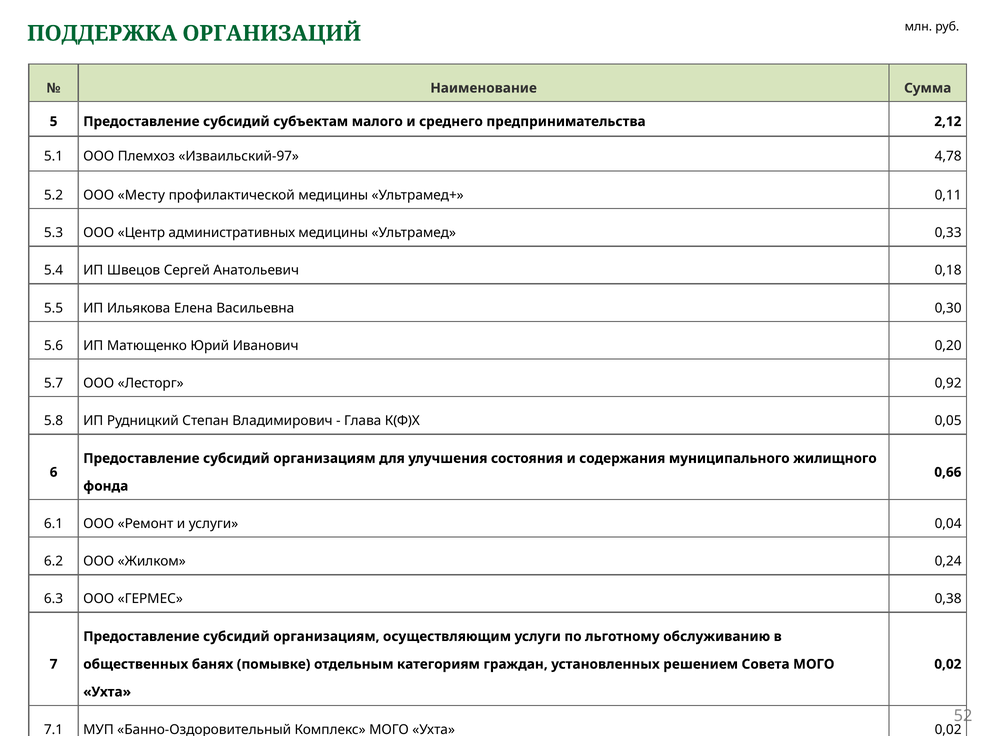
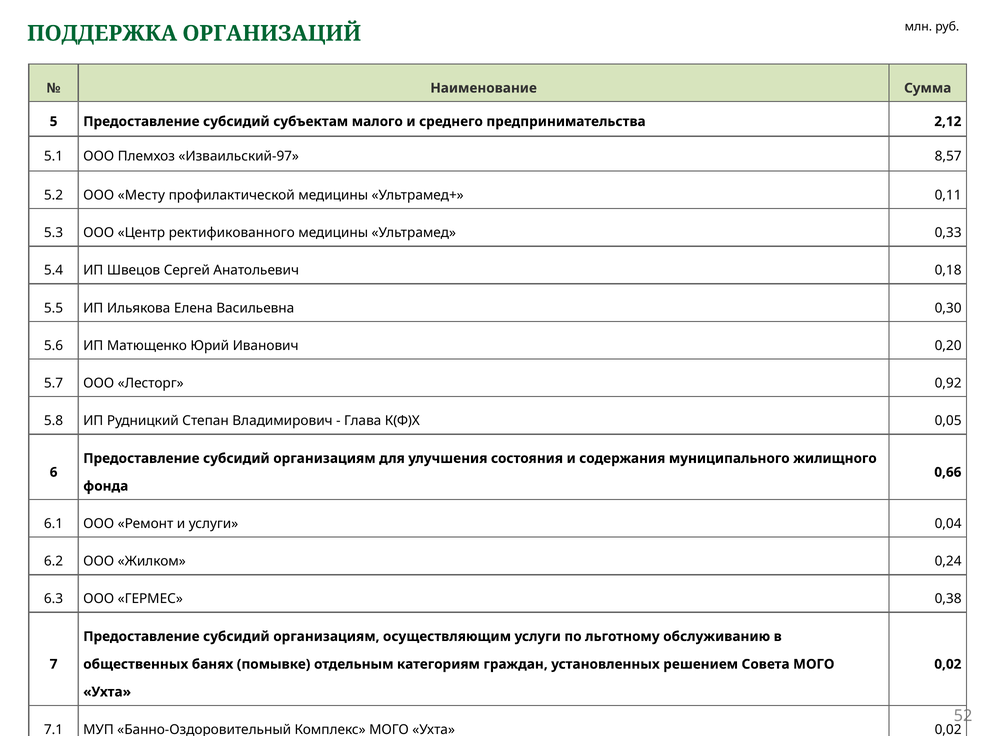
4,78: 4,78 -> 8,57
административных: административных -> ректификованного
